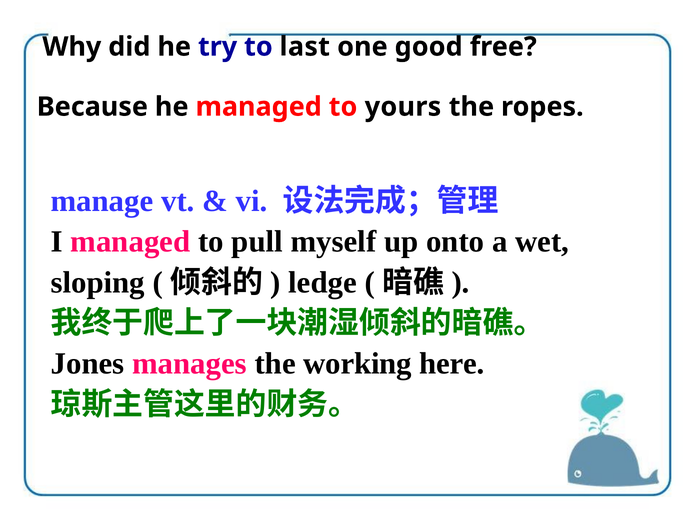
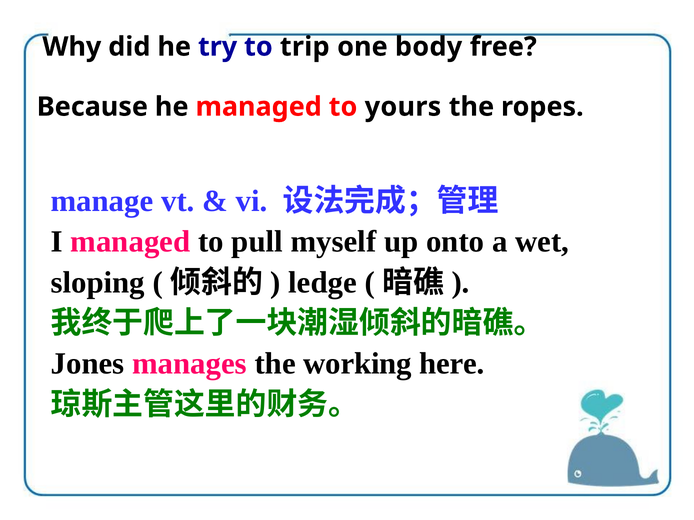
last: last -> trip
good: good -> body
